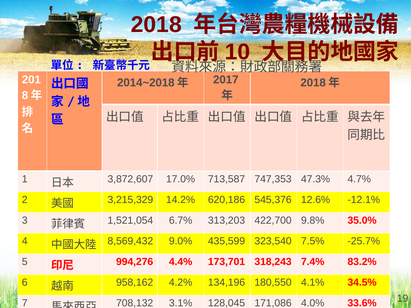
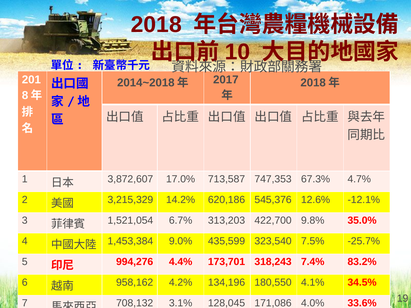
47.3%: 47.3% -> 67.3%
8,569,432: 8,569,432 -> 1,453,384
